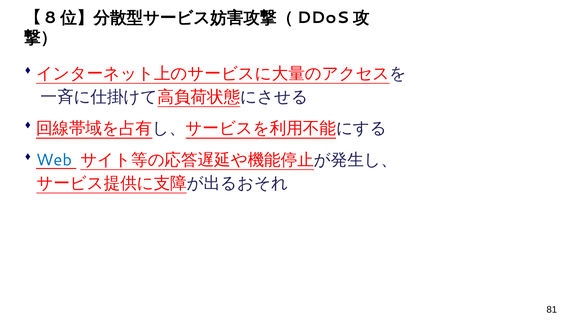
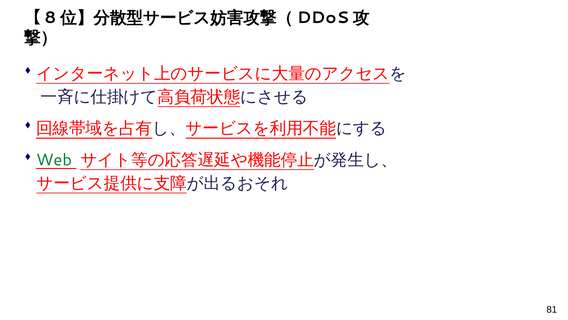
Web colour: blue -> green
